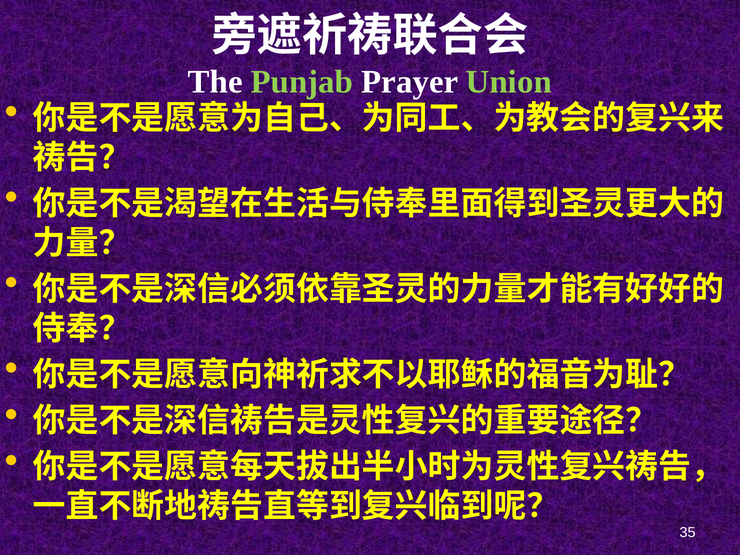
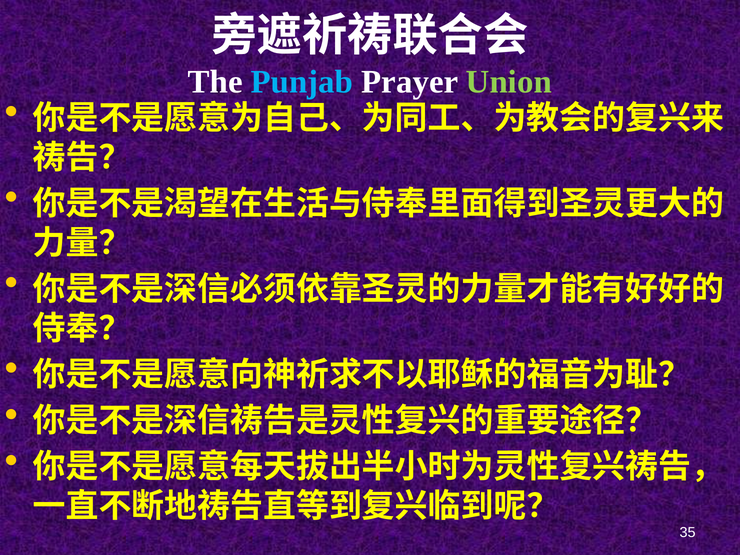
Punjab colour: light green -> light blue
